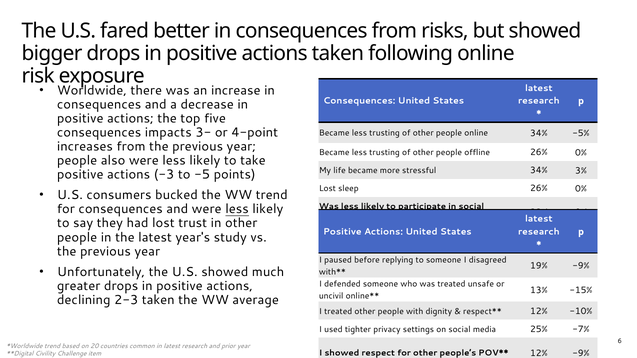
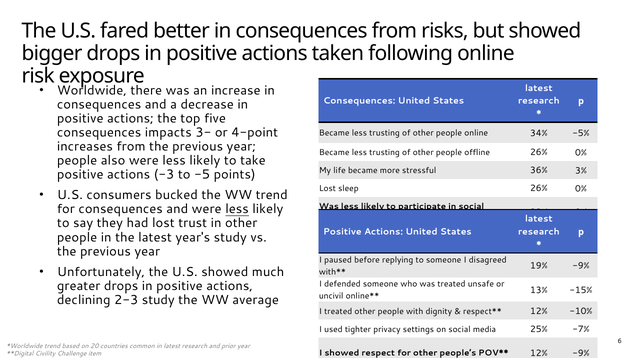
stressful 34%: 34% -> 36%
2-3 taken: taken -> study
